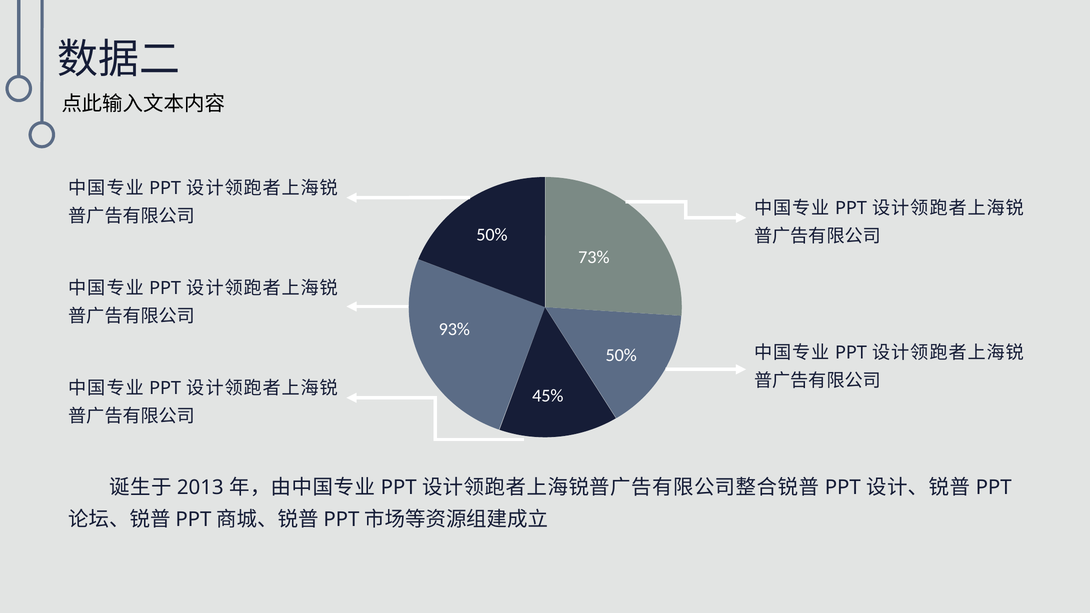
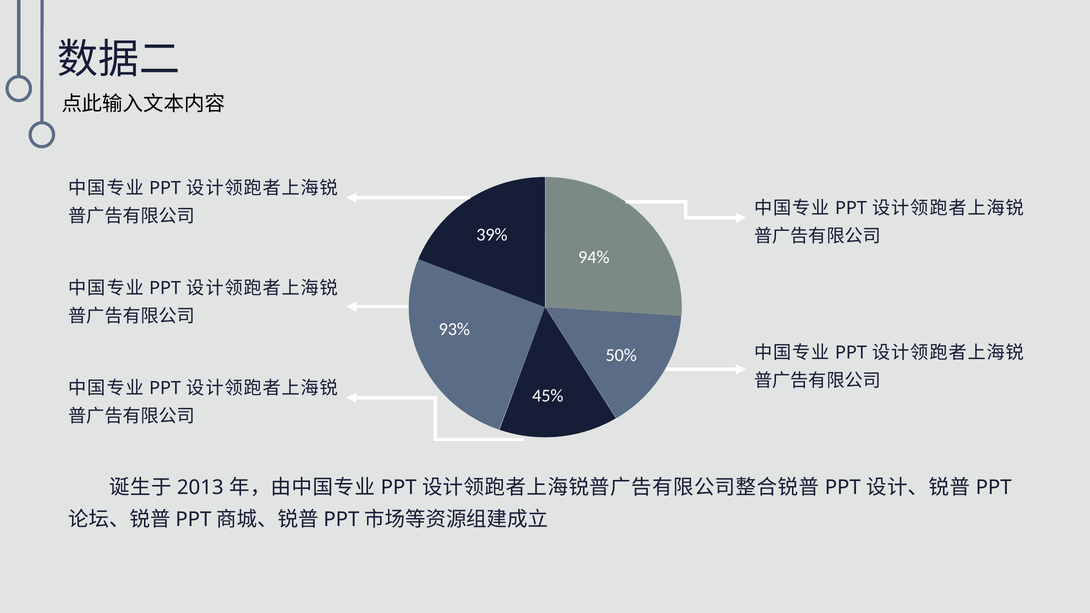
50% at (492, 235): 50% -> 39%
73%: 73% -> 94%
